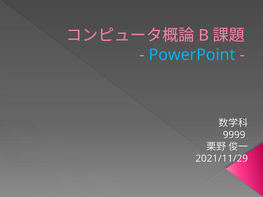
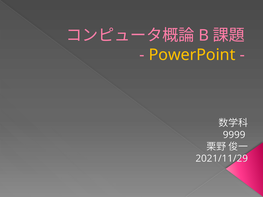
PowerPoint colour: light blue -> yellow
